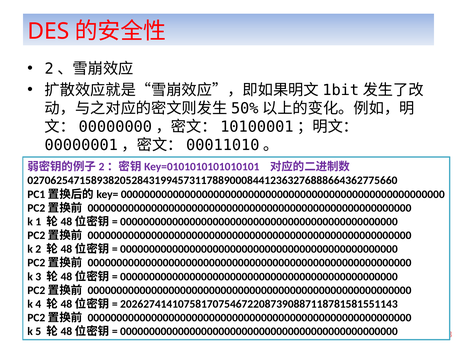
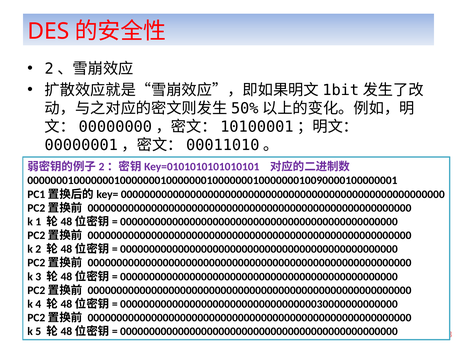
0270625471589382052843199457311788900084412363276888664362775660: 0270625471589382052843199457311788900084412363276888664362775660 -> 0000000100000001000000010000000100000001000000010090000100000001
202627414107581707546722087390887118781581551143: 202627414107581707546722087390887118781581551143 -> 000000000000000000000000000000000030000000000000
